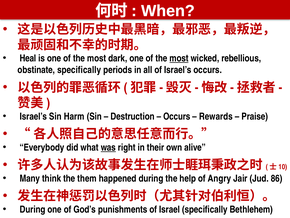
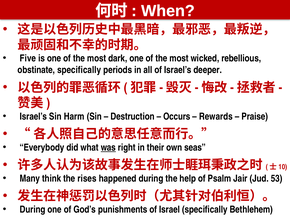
Heal: Heal -> Five
most at (179, 58) underline: present -> none
Israel’s occurs: occurs -> deeper
alive: alive -> seas
them: them -> rises
Angry: Angry -> Psalm
86: 86 -> 53
